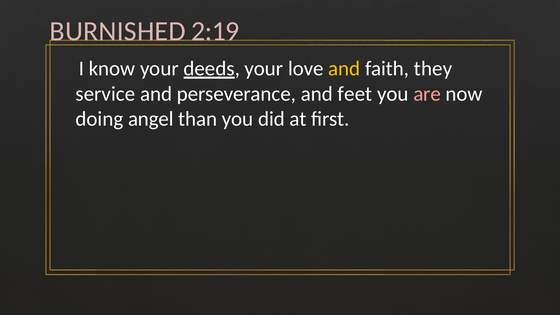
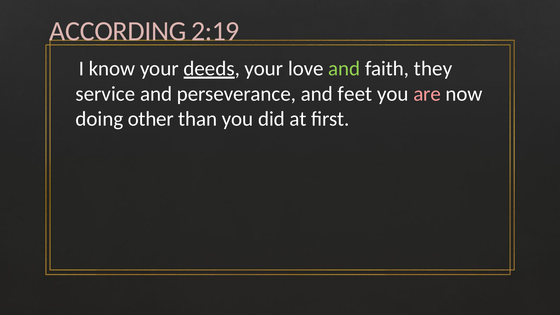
BURNISHED: BURNISHED -> ACCORDING
and at (344, 69) colour: yellow -> light green
angel: angel -> other
